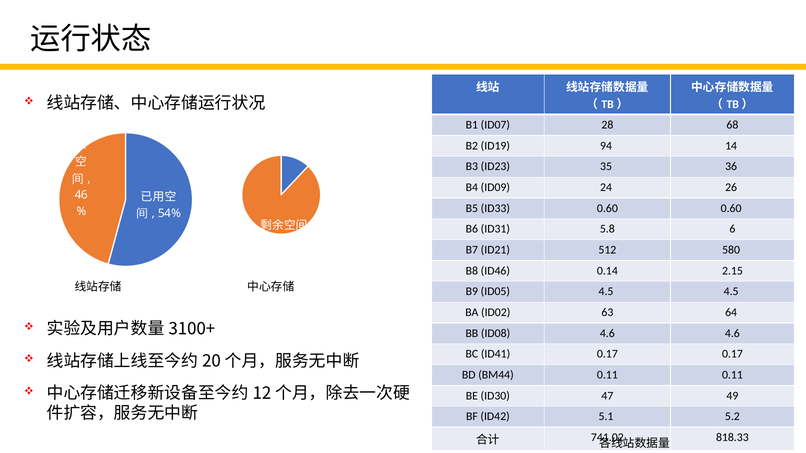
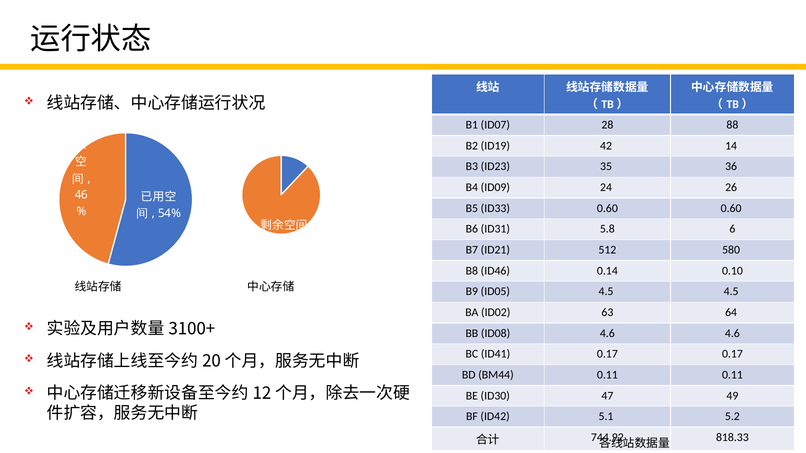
68: 68 -> 88
94: 94 -> 42
2.15: 2.15 -> 0.10
741.02: 741.02 -> 744.92
